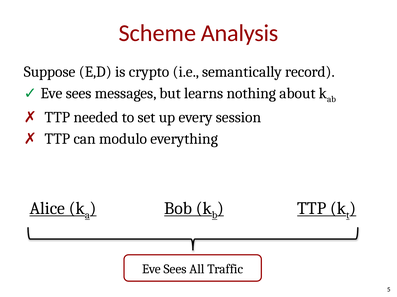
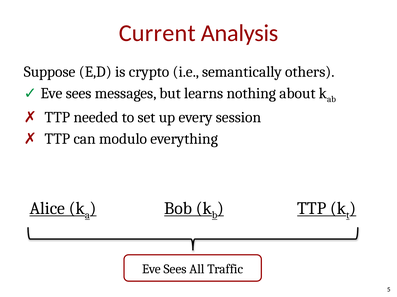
Scheme: Scheme -> Current
record: record -> others
